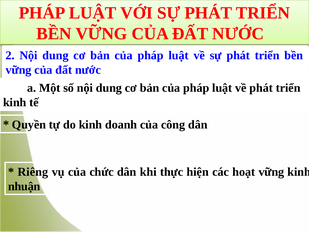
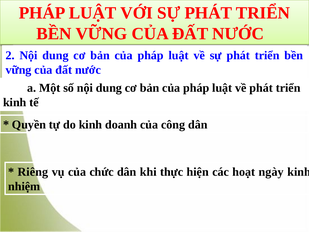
hoạt vững: vững -> ngày
nhuận: nhuận -> nhiệm
